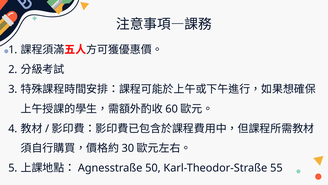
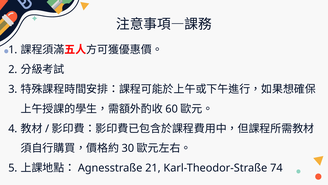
50: 50 -> 21
55: 55 -> 74
